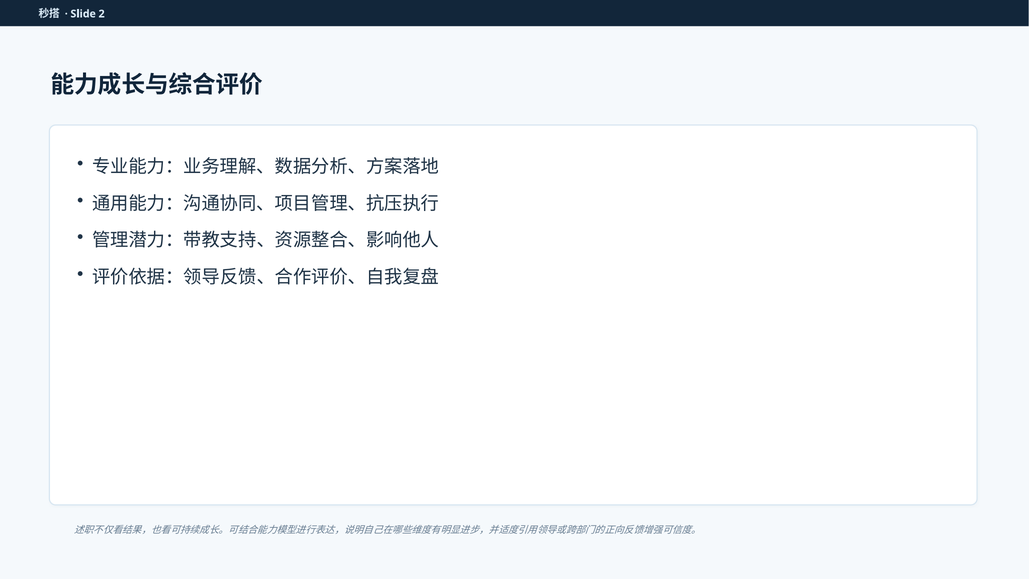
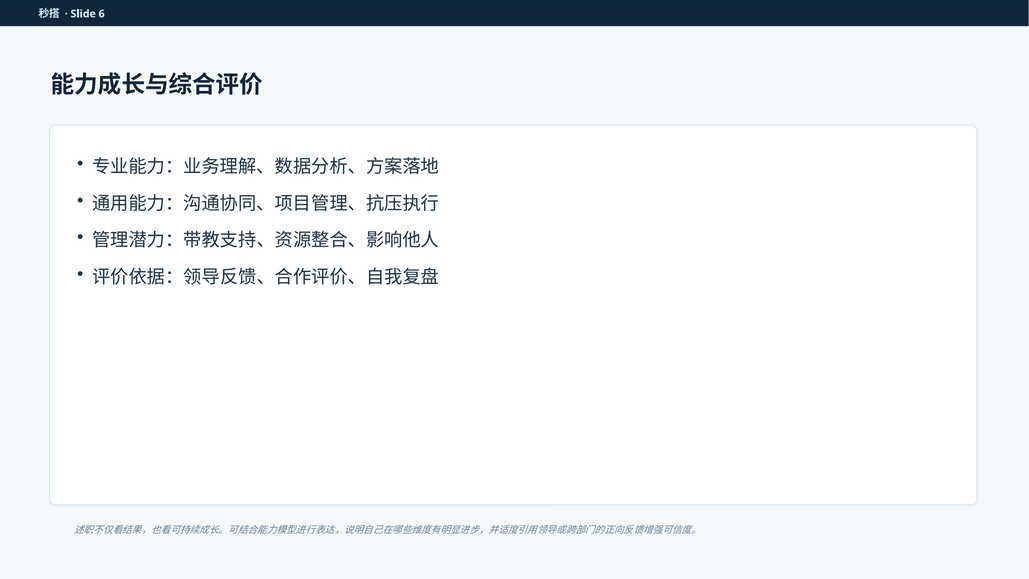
2: 2 -> 6
